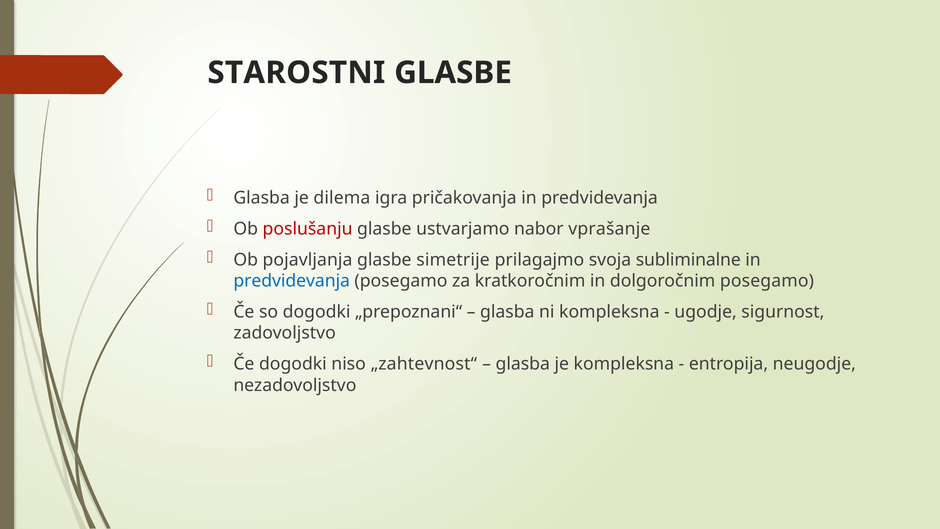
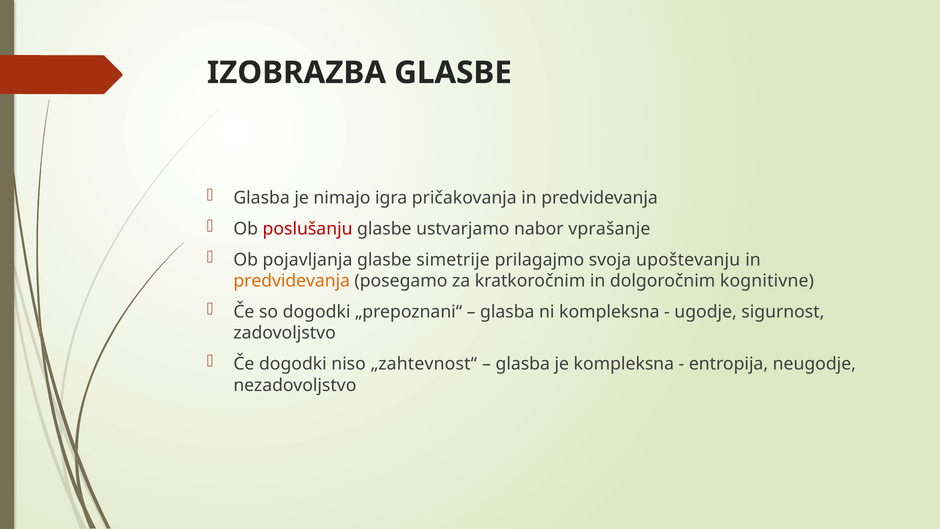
STAROSTNI: STAROSTNI -> IZOBRAZBA
dilema: dilema -> nimajo
subliminalne: subliminalne -> upoštevanju
predvidevanja at (292, 281) colour: blue -> orange
dolgoročnim posegamo: posegamo -> kognitivne
